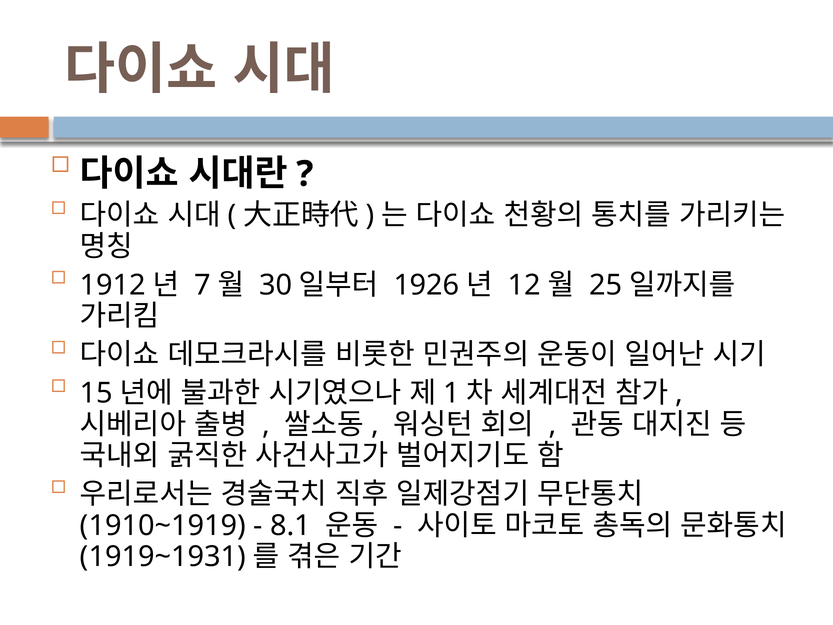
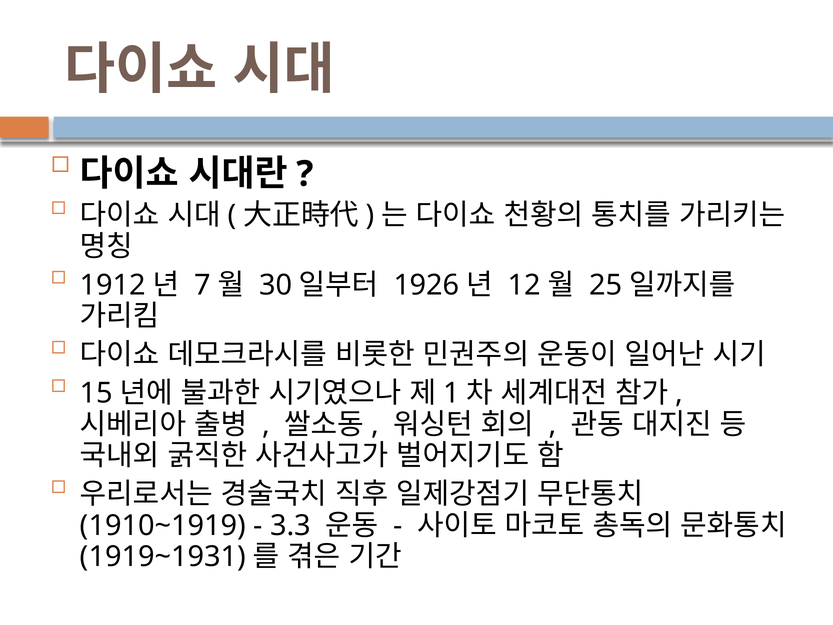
8.1: 8.1 -> 3.3
